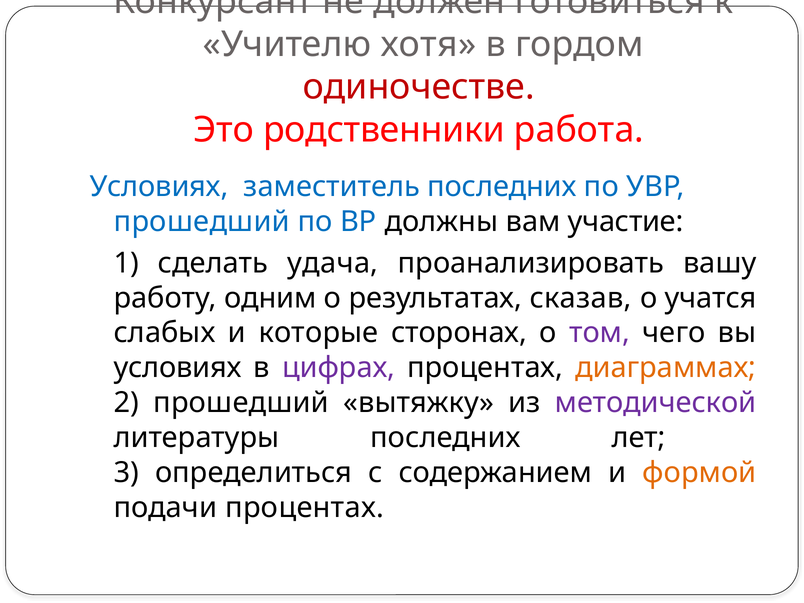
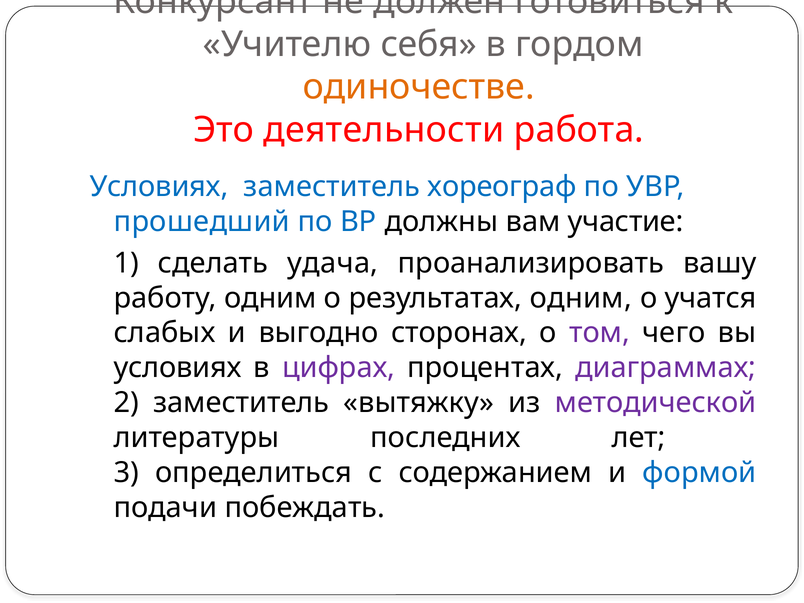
хотя: хотя -> себя
одиночестве colour: red -> orange
родственники: родственники -> деятельности
заместитель последних: последних -> хореограф
результатах сказав: сказав -> одним
которые: которые -> выгодно
диаграммах colour: orange -> purple
2 прошедший: прошедший -> заместитель
формой colour: orange -> blue
подачи процентах: процентах -> побеждать
